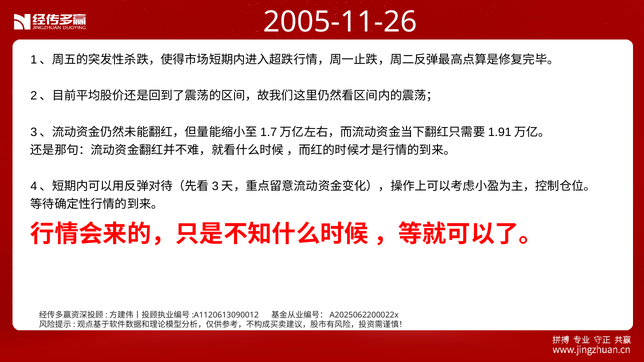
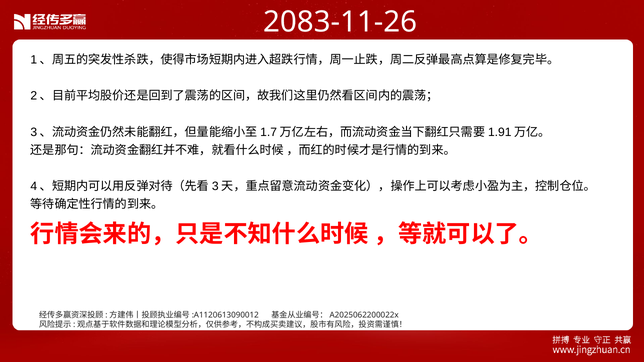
2005-11-26: 2005-11-26 -> 2083-11-26
